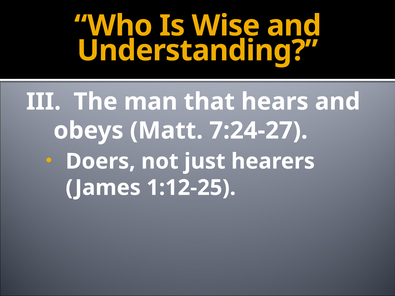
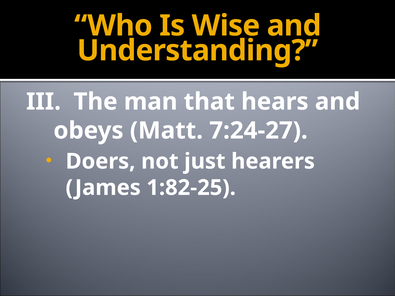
1:12-25: 1:12-25 -> 1:82-25
